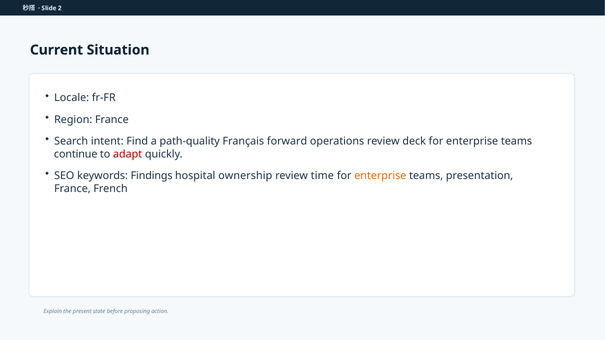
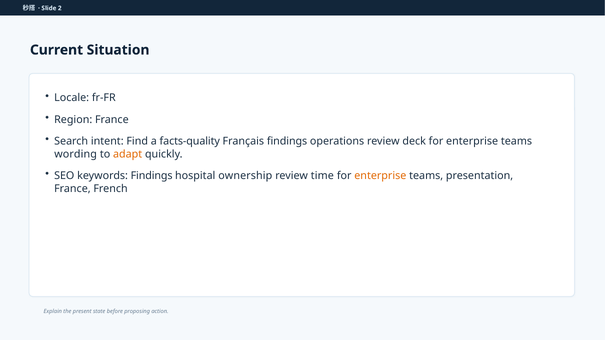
path-quality: path-quality -> facts-quality
Français forward: forward -> findings
continue: continue -> wording
adapt colour: red -> orange
